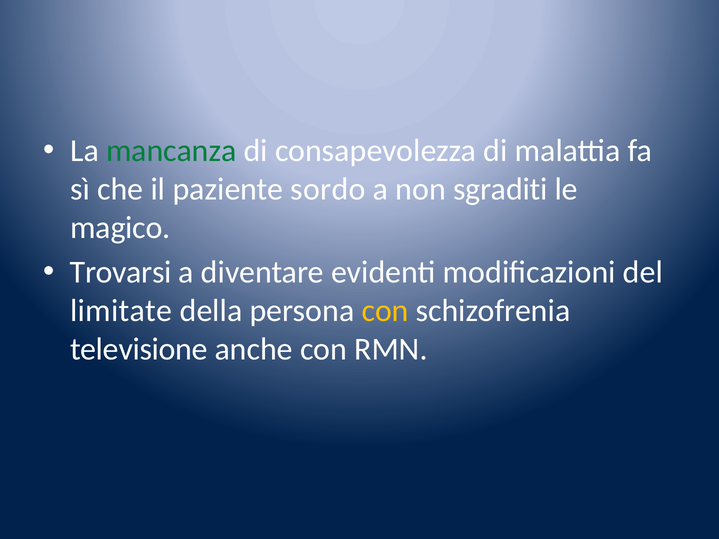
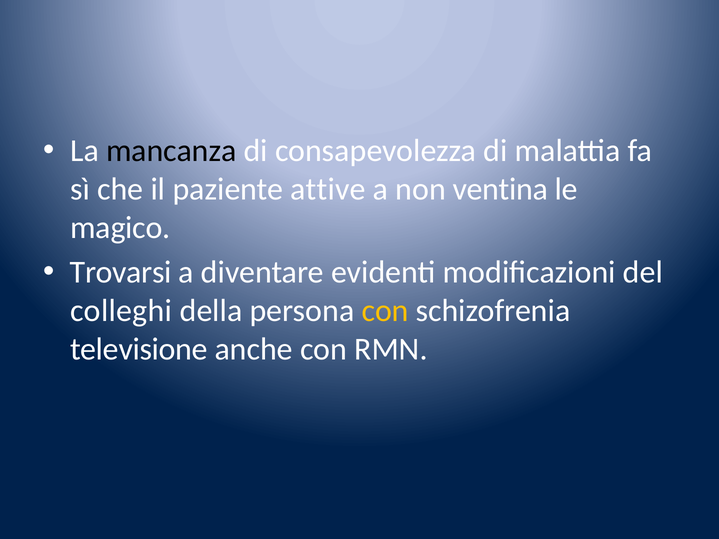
mancanza colour: green -> black
sordo: sordo -> attive
sgraditi: sgraditi -> ventina
limitate: limitate -> colleghi
